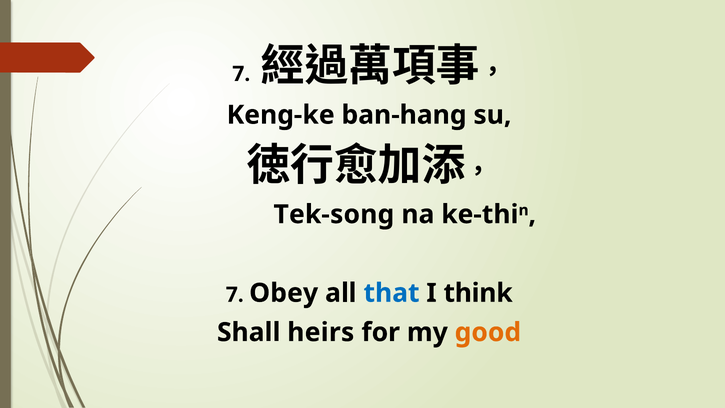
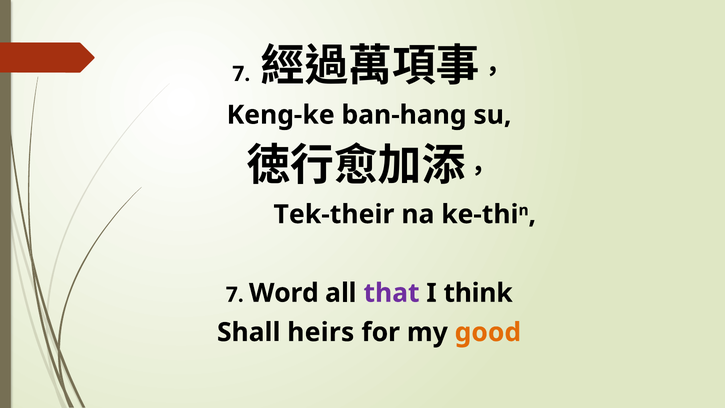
Tek-song: Tek-song -> Tek-their
Obey: Obey -> Word
that colour: blue -> purple
